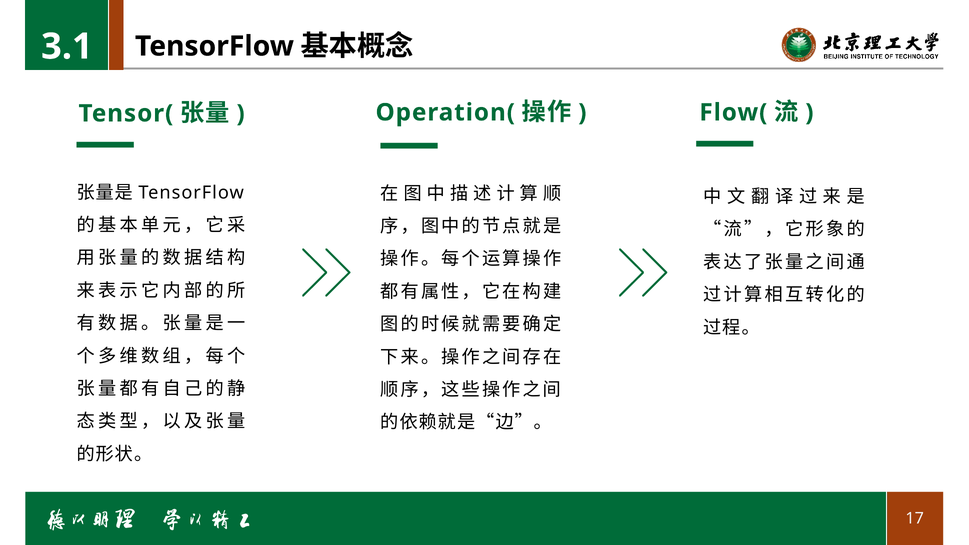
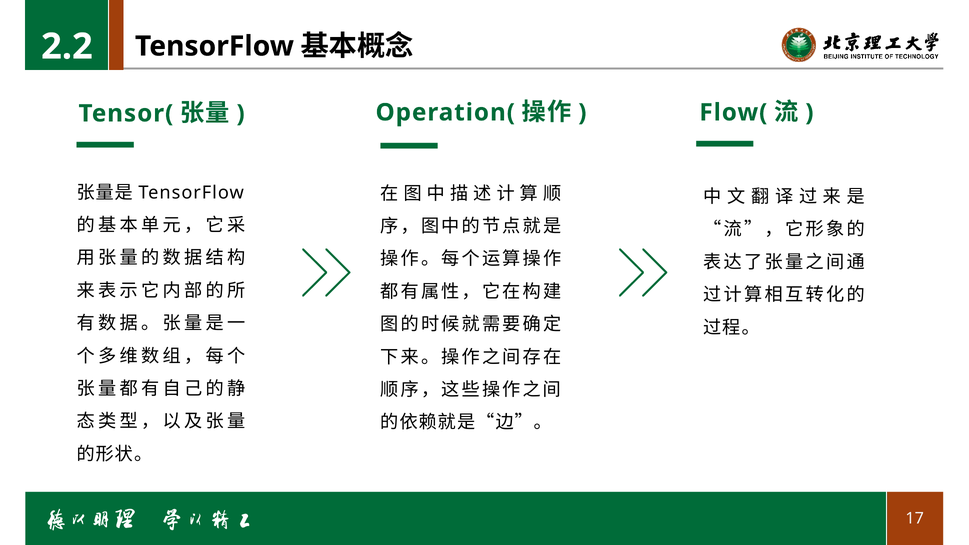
3.1: 3.1 -> 2.2
